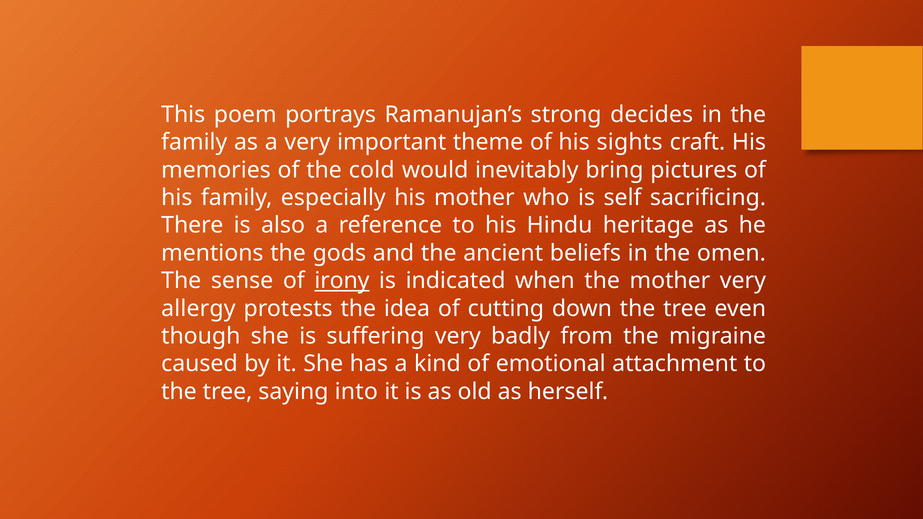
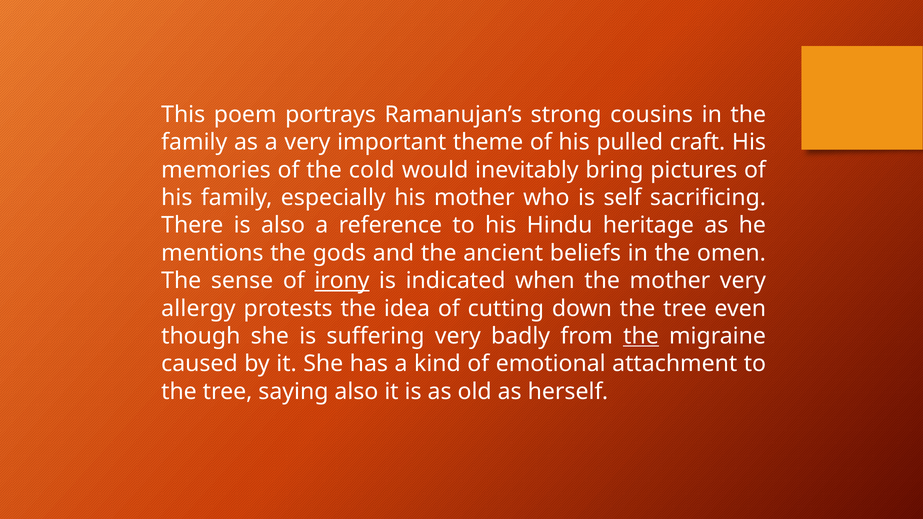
decides: decides -> cousins
sights: sights -> pulled
the at (641, 336) underline: none -> present
saying into: into -> also
